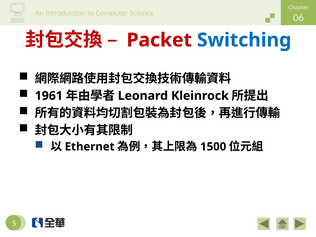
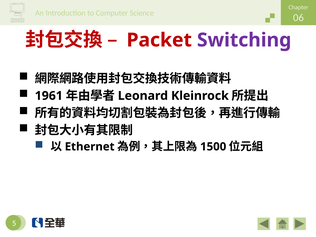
Switching colour: blue -> purple
